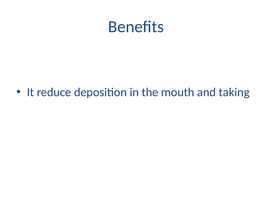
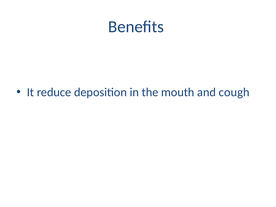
taking: taking -> cough
